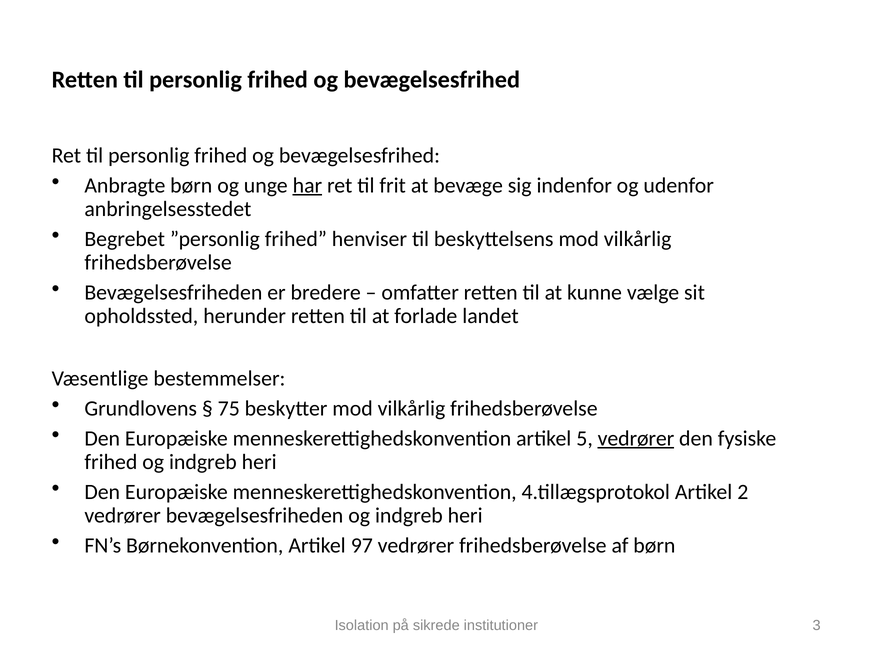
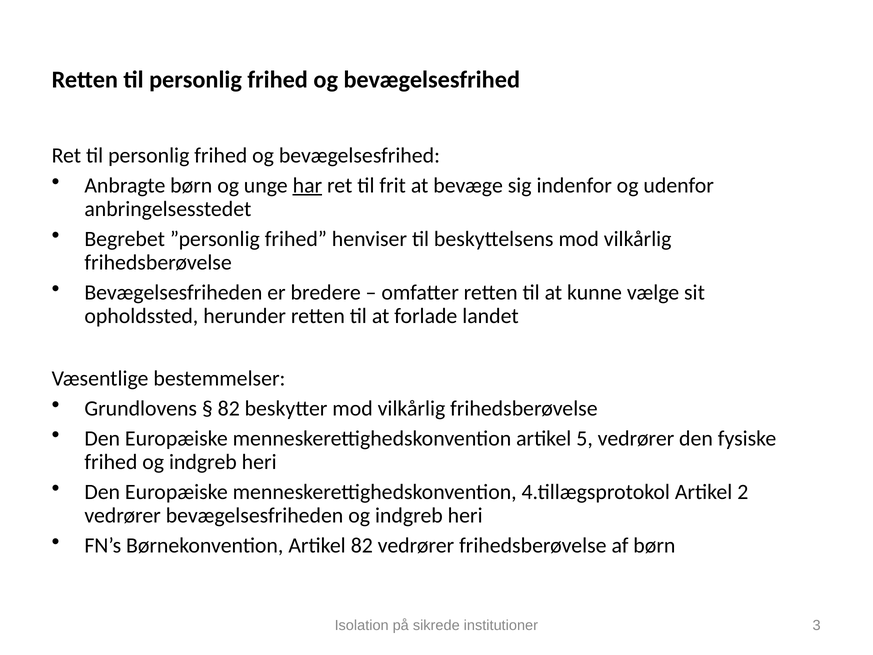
75 at (229, 408): 75 -> 82
vedrører at (636, 438) underline: present -> none
Artikel 97: 97 -> 82
